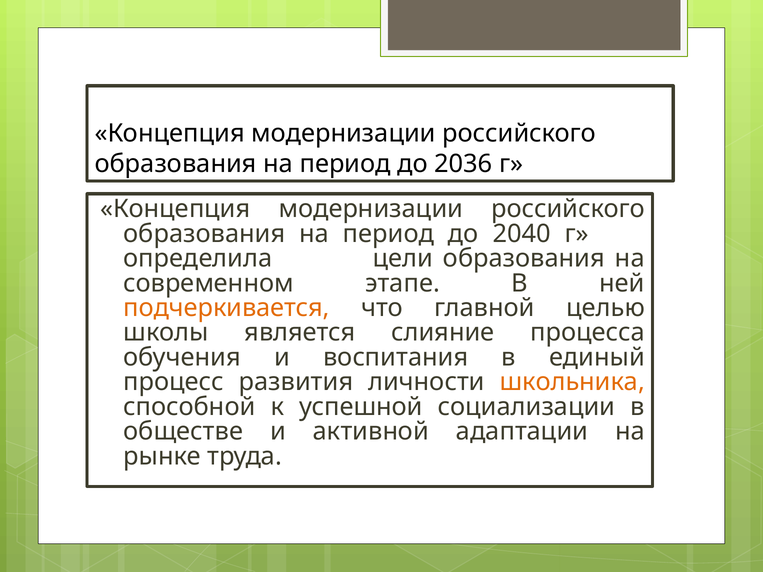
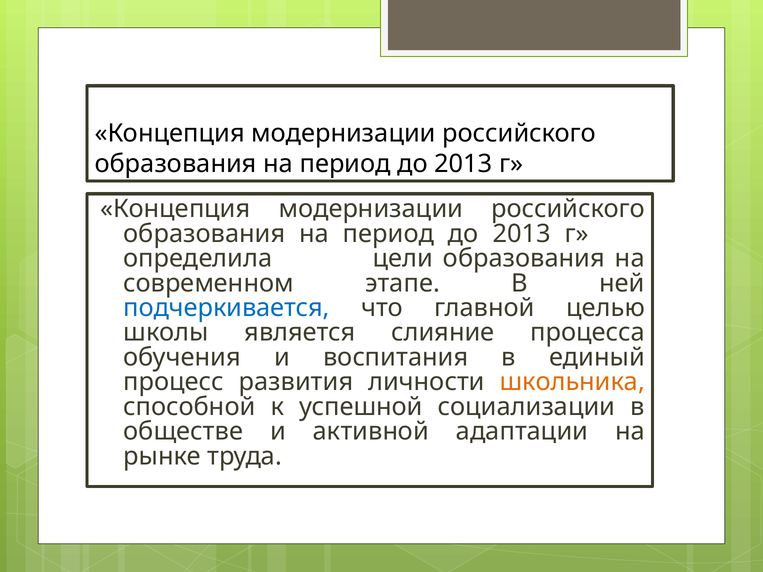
2036 at (463, 164): 2036 -> 2013
2040 at (522, 234): 2040 -> 2013
подчеркивается colour: orange -> blue
